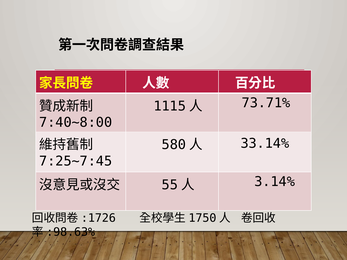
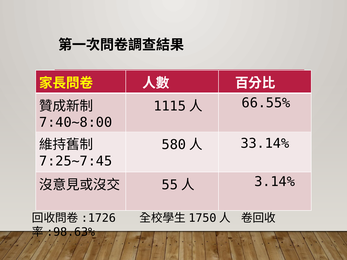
73.71%: 73.71% -> 66.55%
